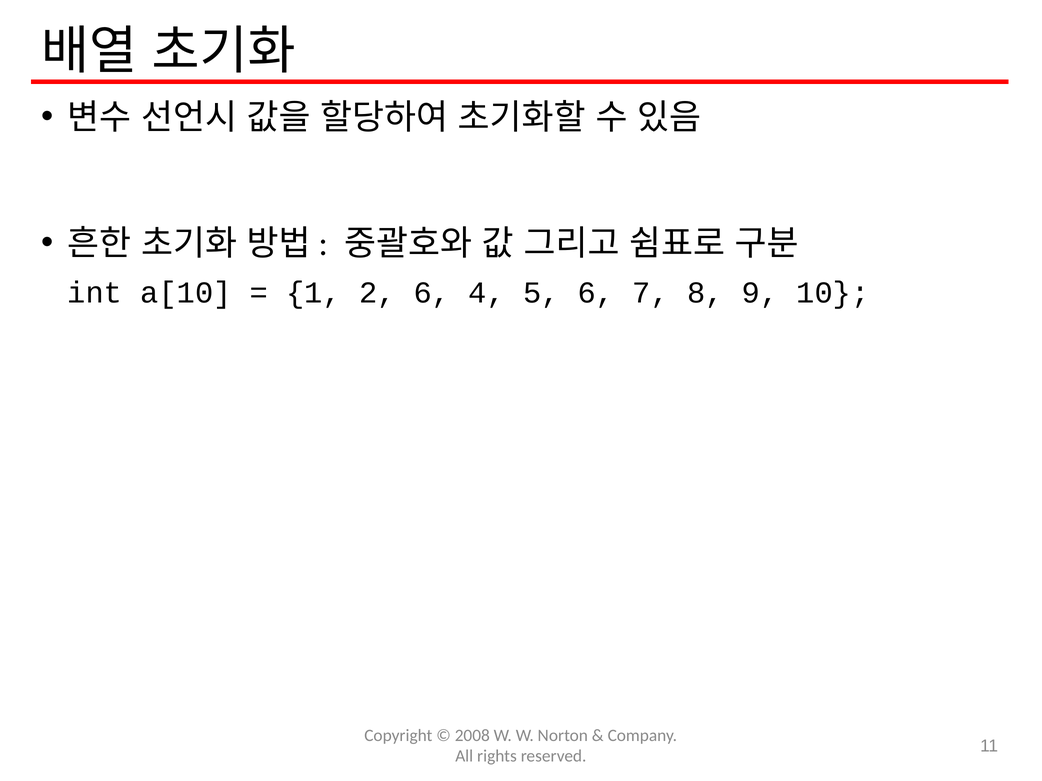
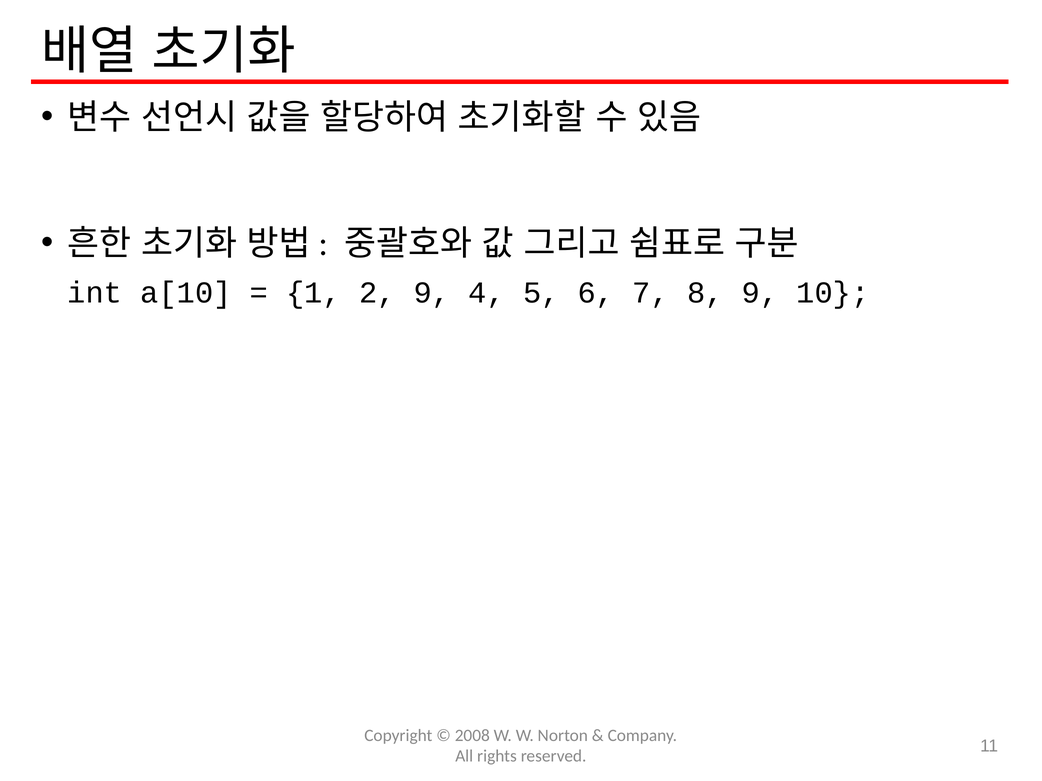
2 6: 6 -> 9
